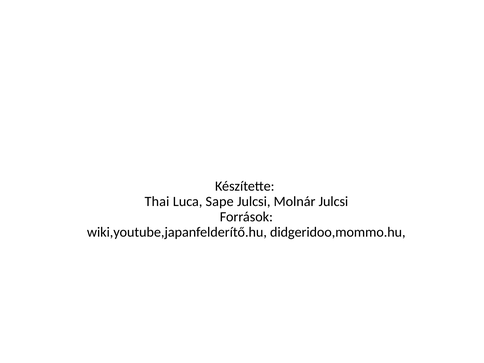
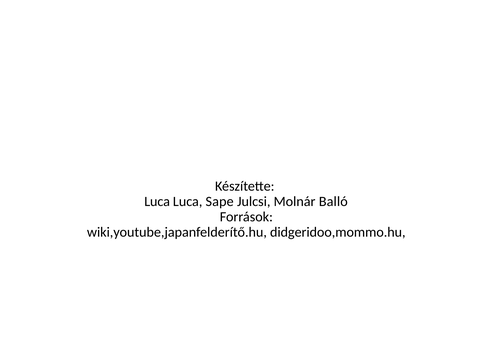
Thai at (157, 202): Thai -> Luca
Molnár Julcsi: Julcsi -> Balló
